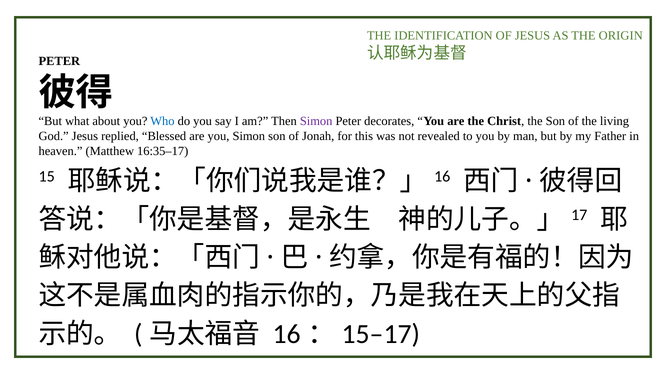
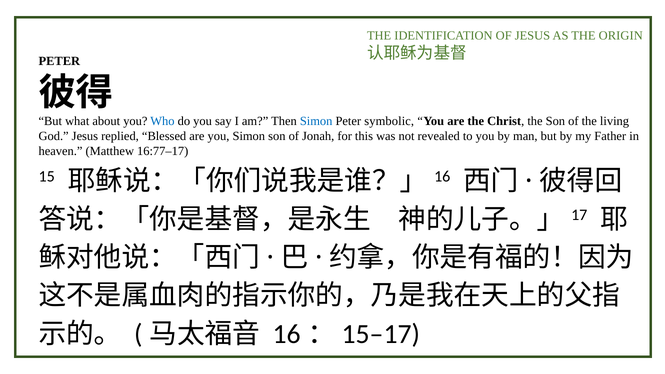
Simon at (316, 121) colour: purple -> blue
decorates: decorates -> symbolic
16:35–17: 16:35–17 -> 16:77–17
